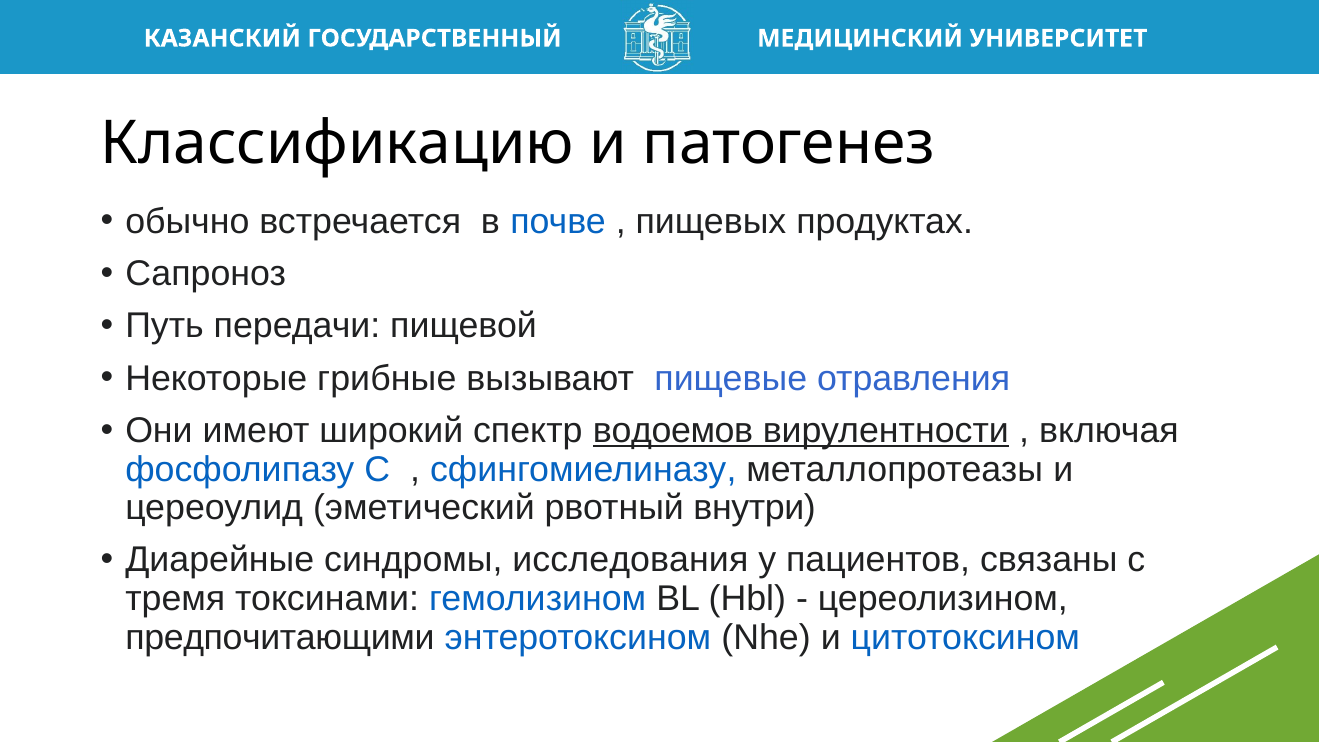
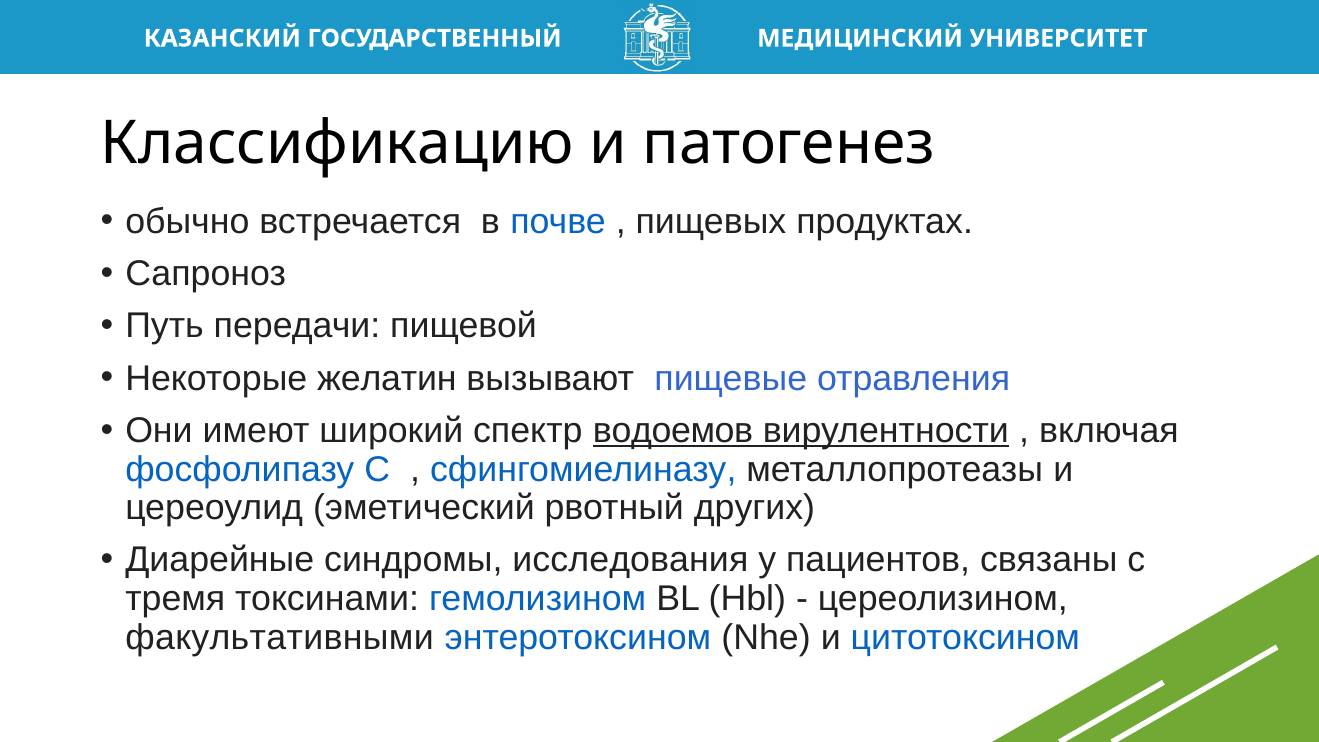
грибные: грибные -> желатин
внутри: внутри -> других
предпочитающими: предпочитающими -> факультативными
